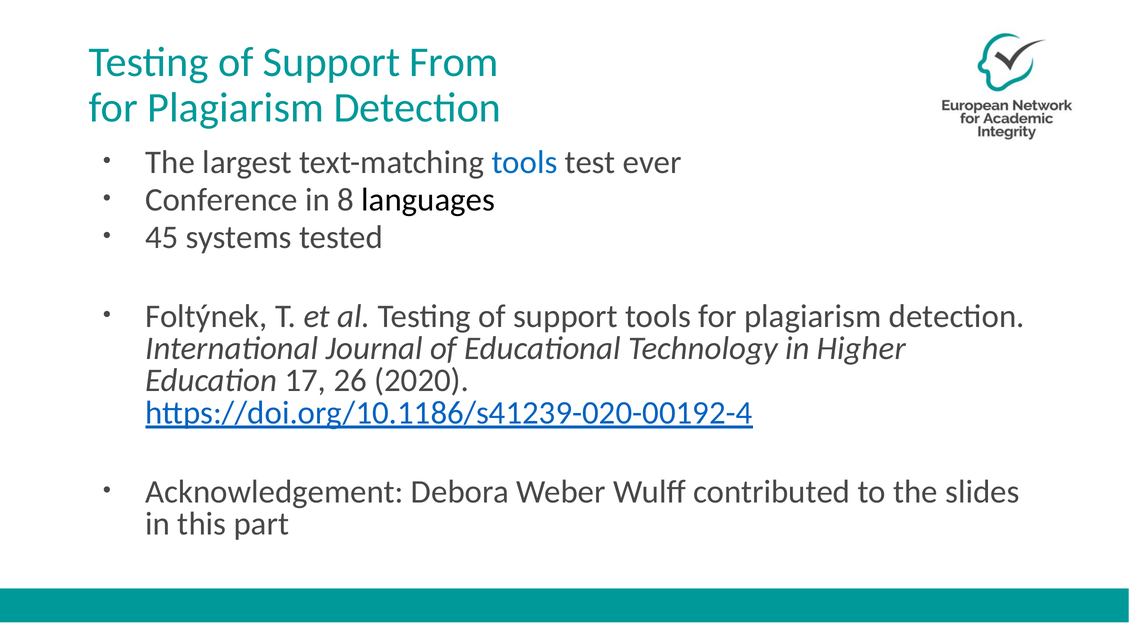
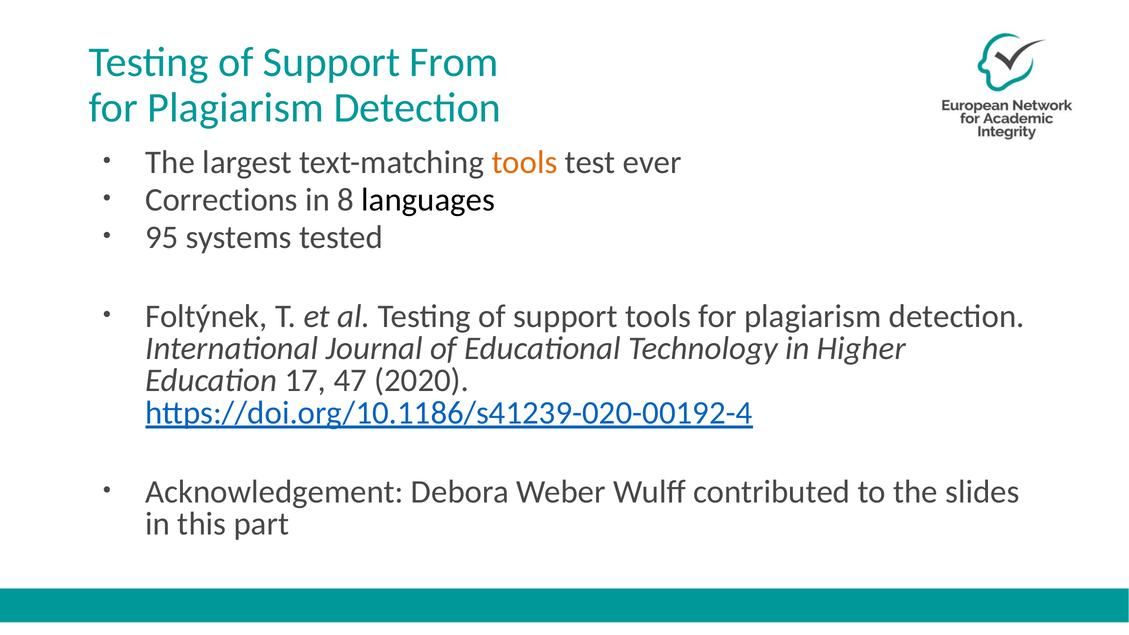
tools at (525, 162) colour: blue -> orange
Conference: Conference -> Corrections
45: 45 -> 95
26: 26 -> 47
